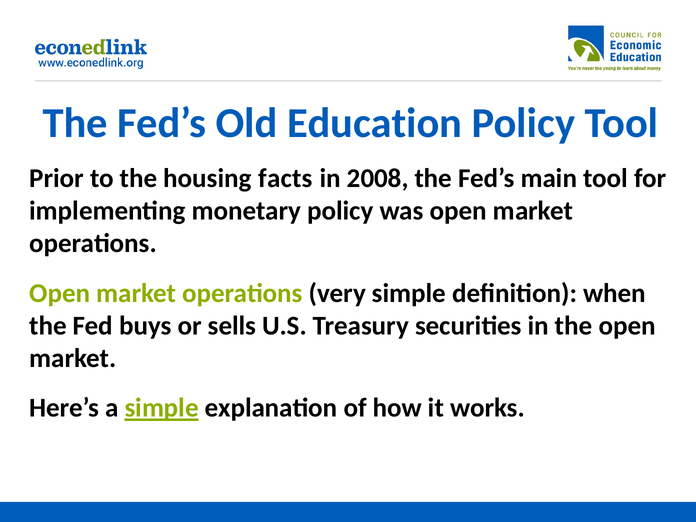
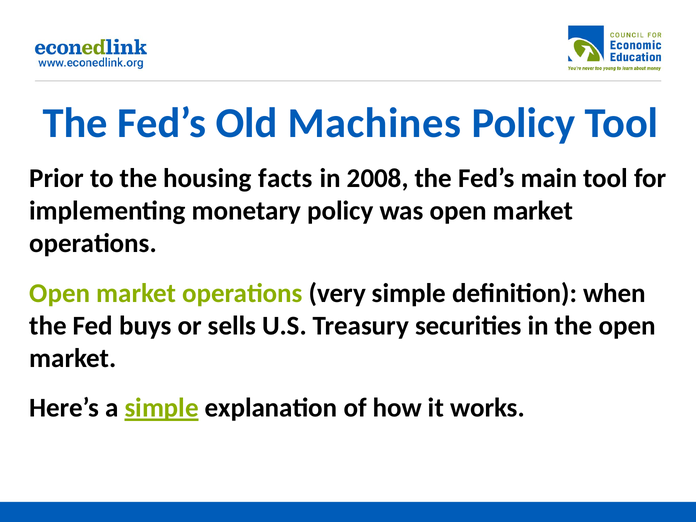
Education: Education -> Machines
